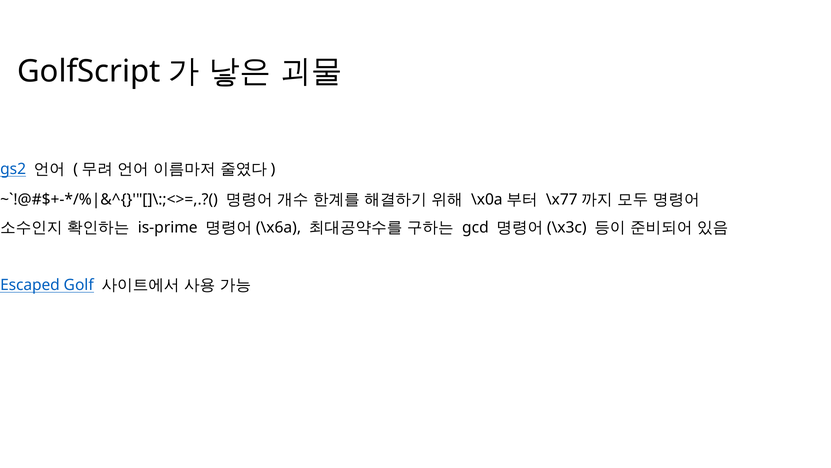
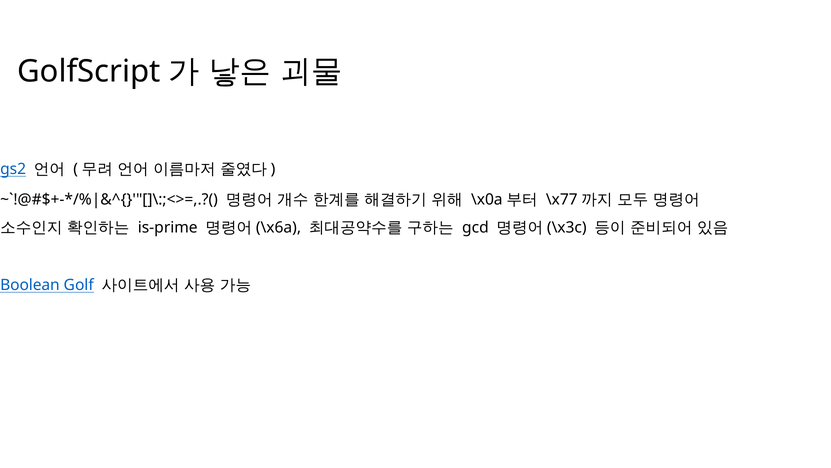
Escaped: Escaped -> Boolean
